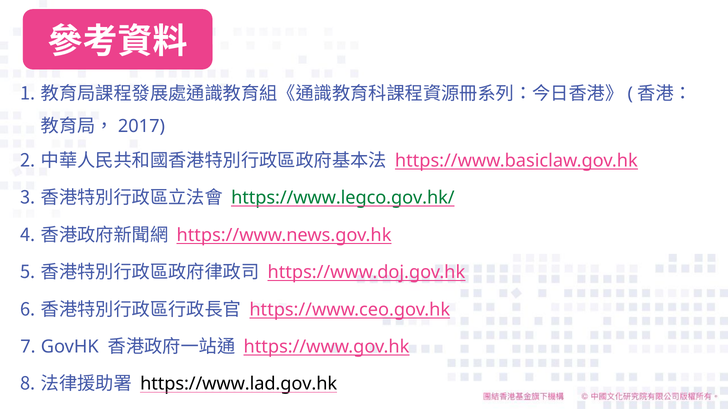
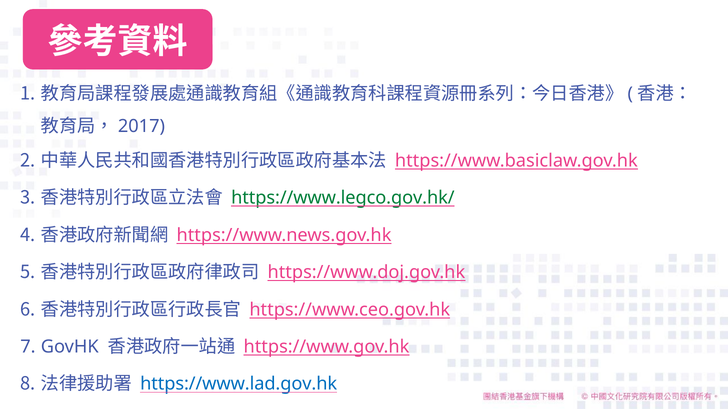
https://www.lad.gov.hk colour: black -> blue
